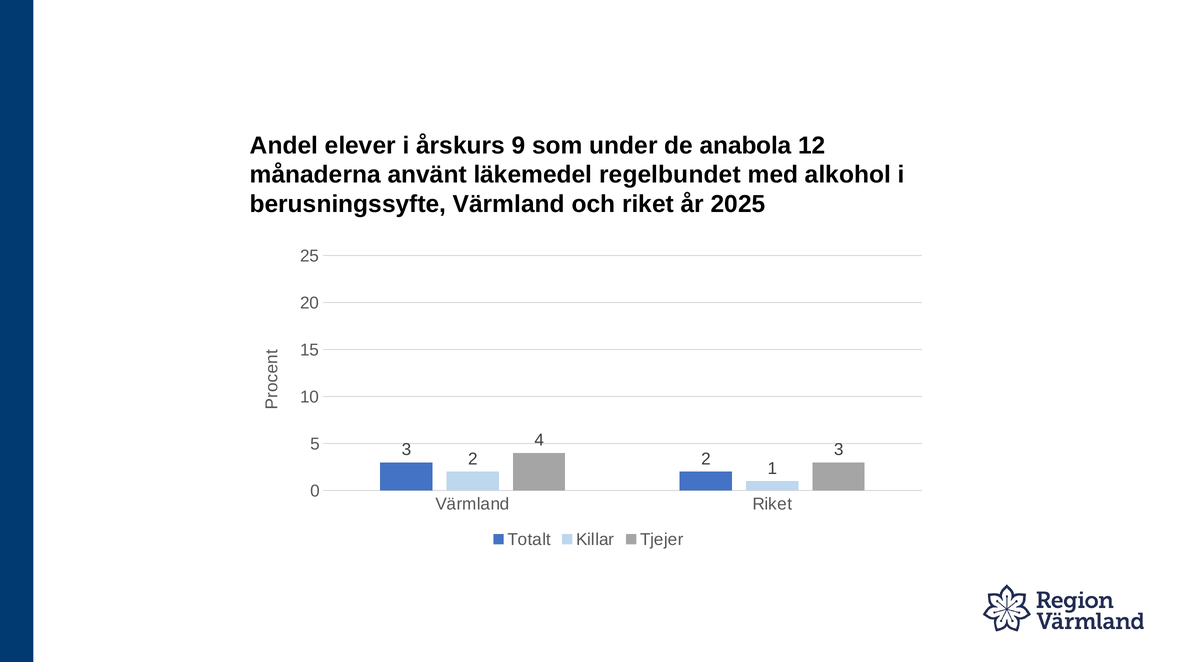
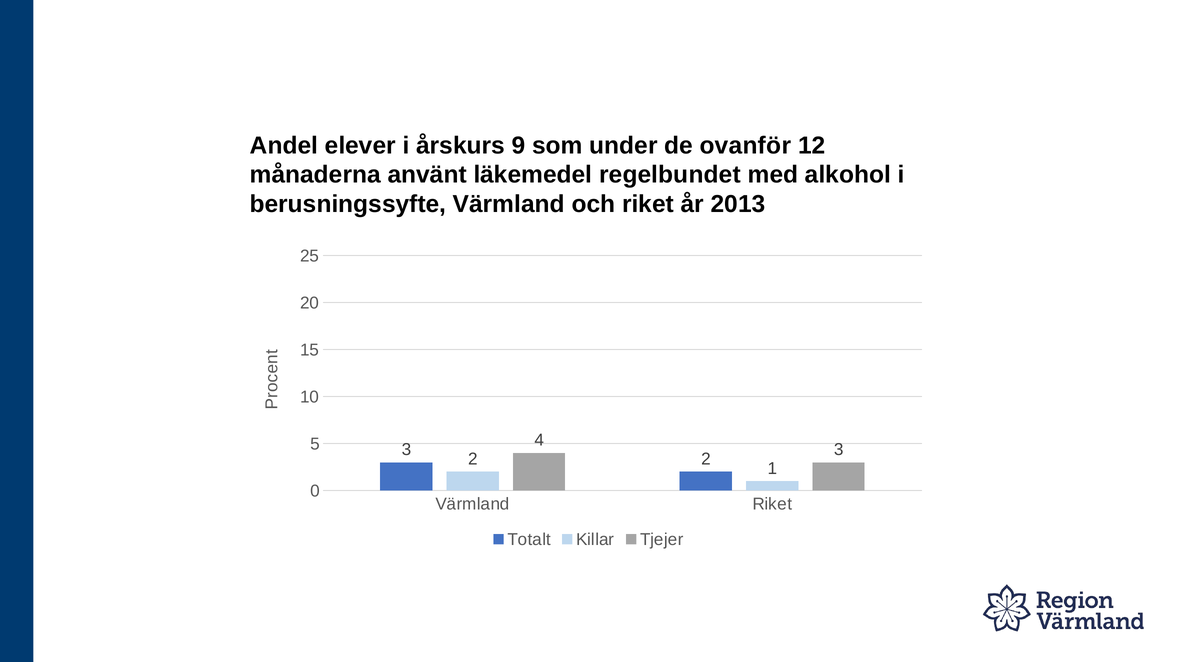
anabola: anabola -> ovanför
2025: 2025 -> 2013
